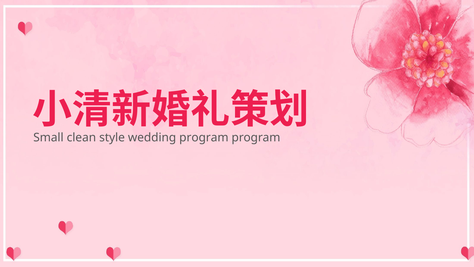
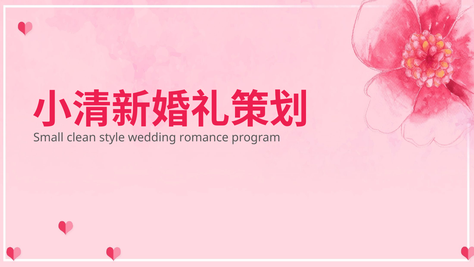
wedding program: program -> romance
